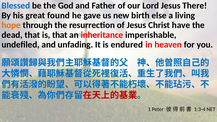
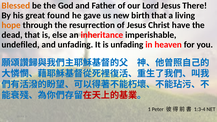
Blessed colour: blue -> orange
birth else: else -> that
is that: that -> else
is endured: endured -> unfading
